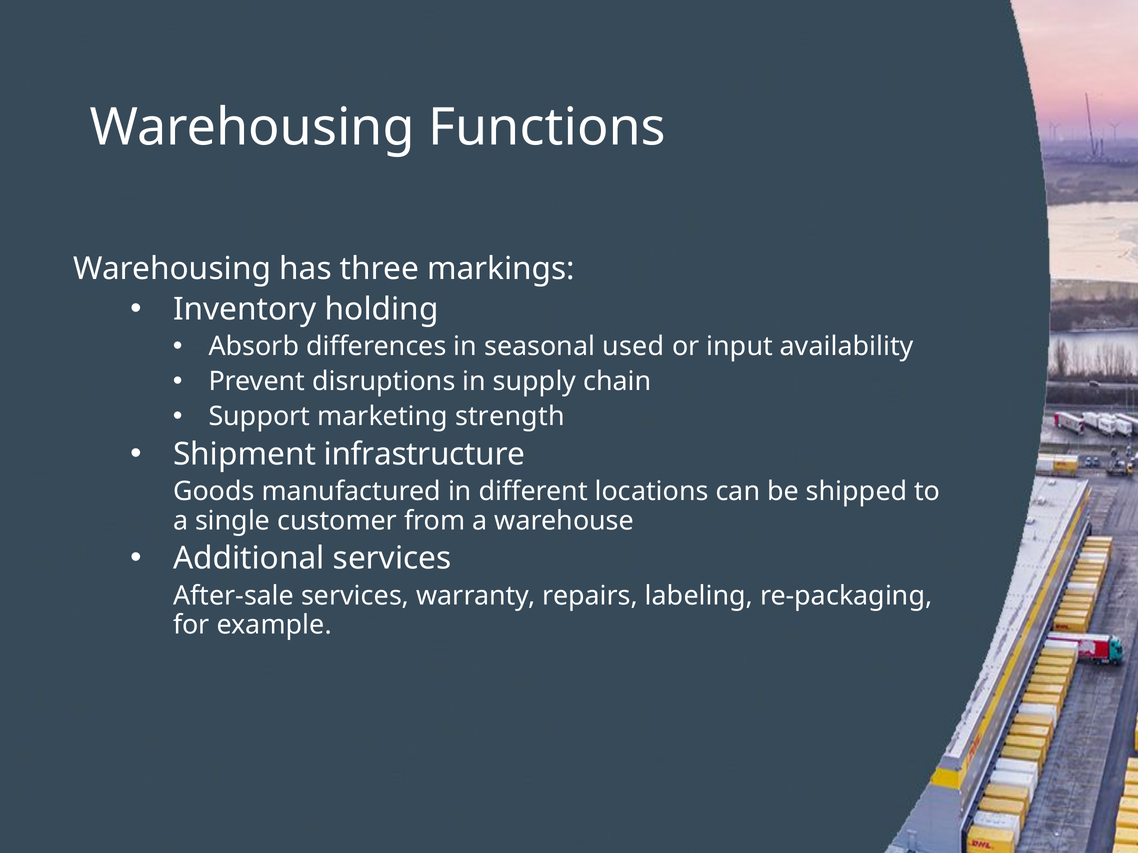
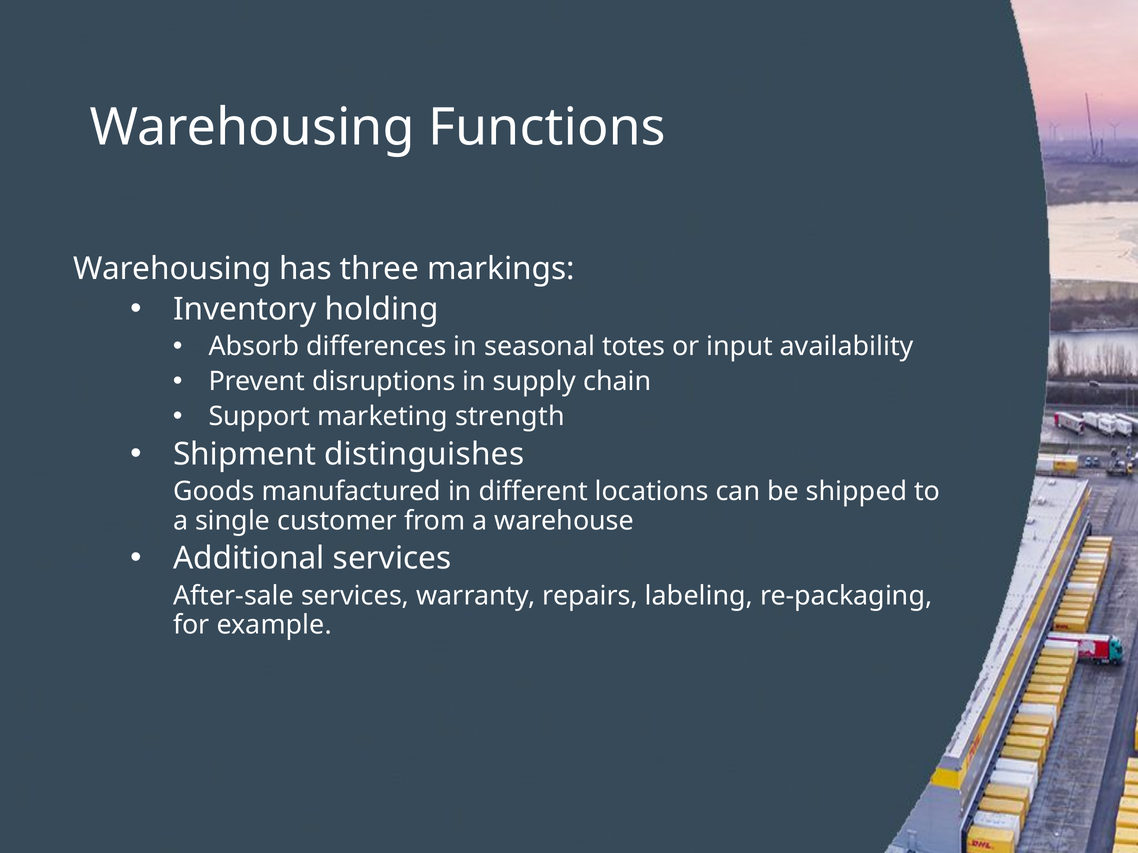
used: used -> totes
infrastructure: infrastructure -> distinguishes
